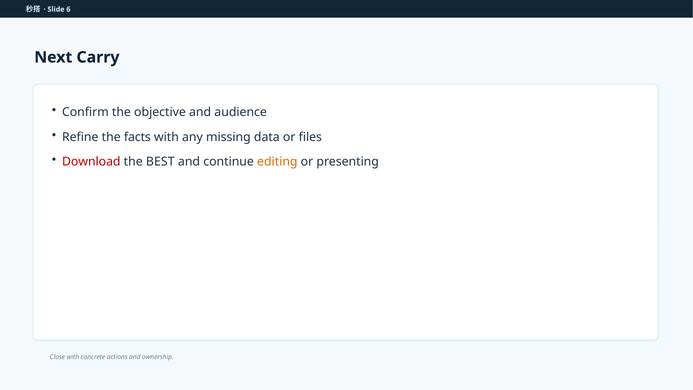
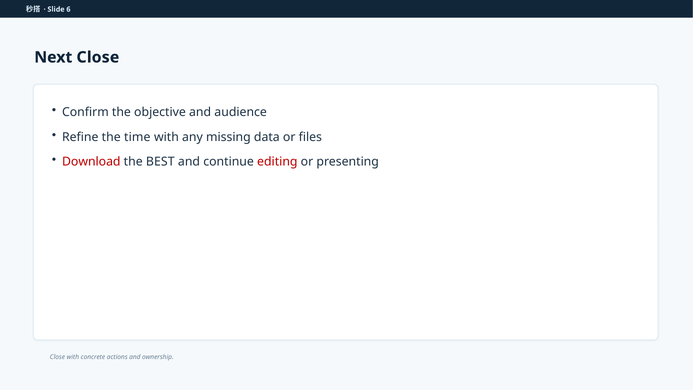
Next Carry: Carry -> Close
facts: facts -> time
editing colour: orange -> red
